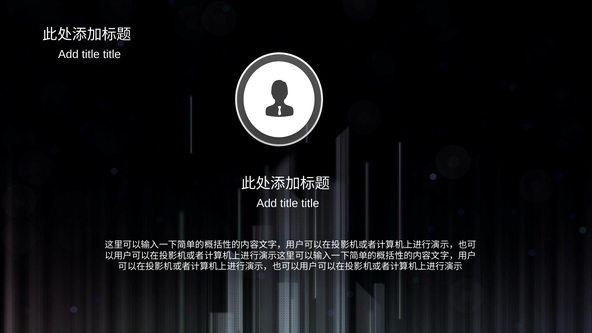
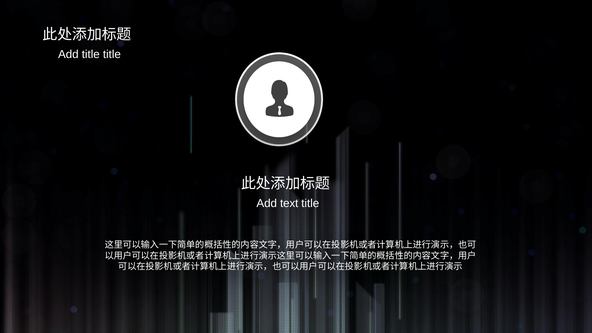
title at (289, 203): title -> text
